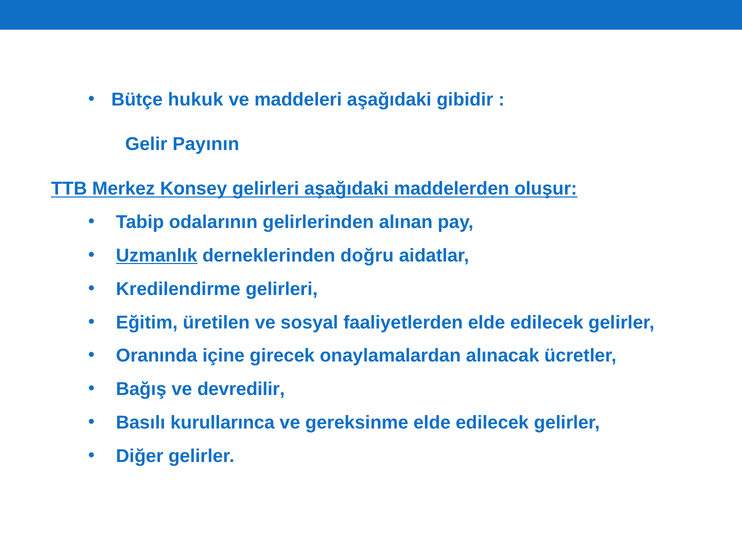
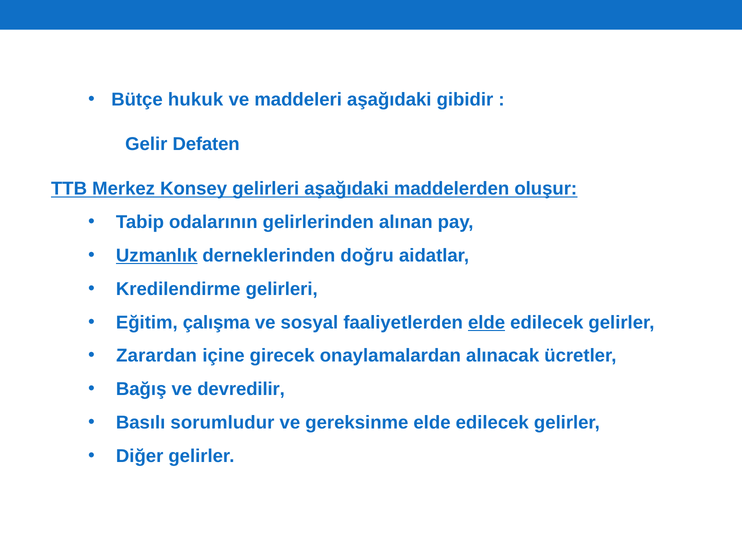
Payının: Payının -> Defaten
üretilen: üretilen -> çalışma
elde at (487, 322) underline: none -> present
Oranında: Oranında -> Zarardan
kurullarınca: kurullarınca -> sorumludur
